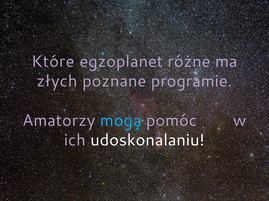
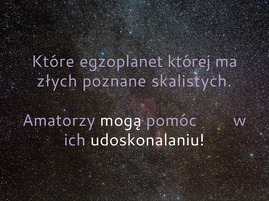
różne: różne -> której
programie: programie -> skalistych
mogą colour: light blue -> white
